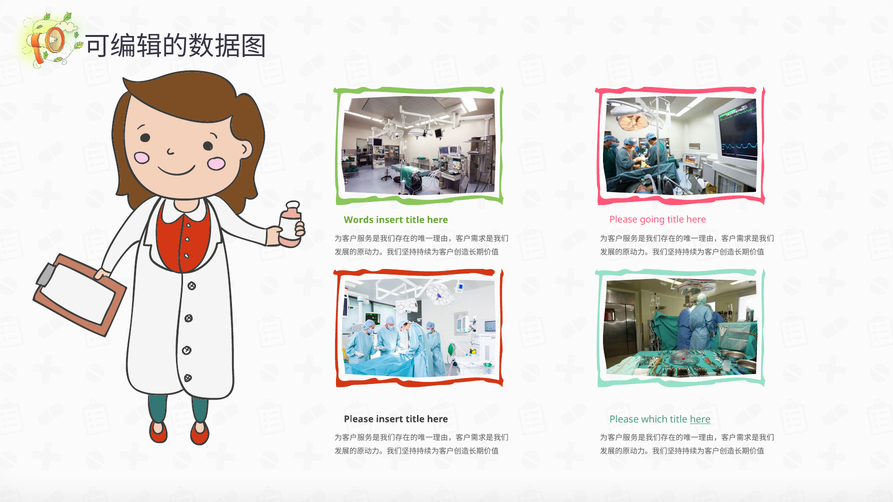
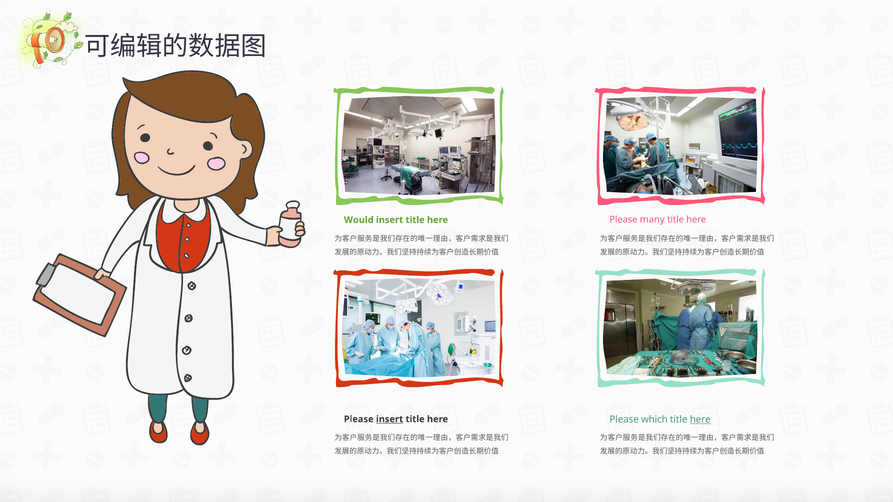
going: going -> many
Words: Words -> Would
insert at (390, 419) underline: none -> present
